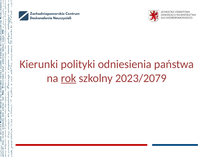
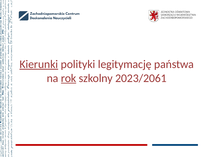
Kierunki underline: none -> present
odniesienia: odniesienia -> legitymację
2023/2079: 2023/2079 -> 2023/2061
